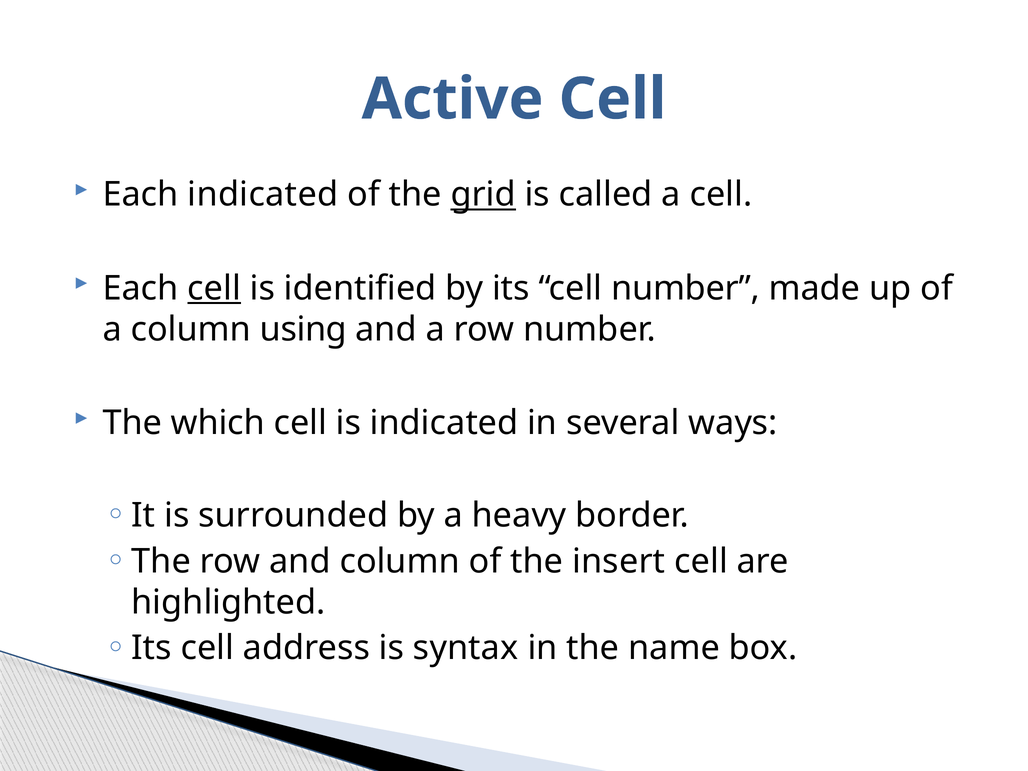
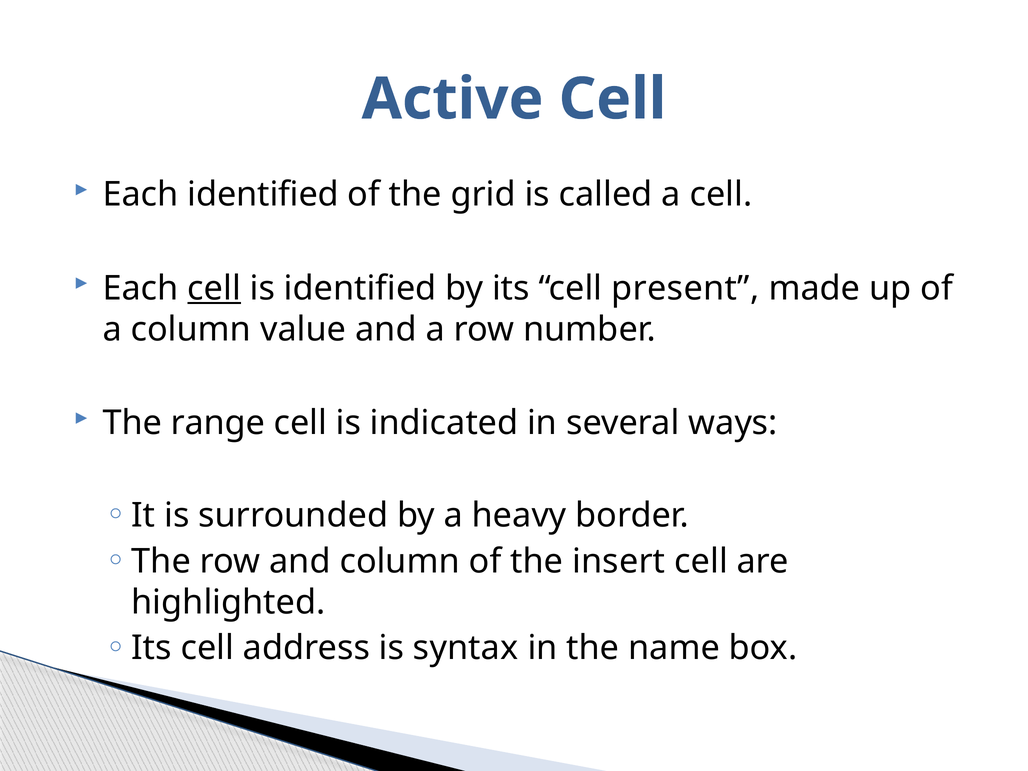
Each indicated: indicated -> identified
grid underline: present -> none
cell number: number -> present
using: using -> value
which: which -> range
